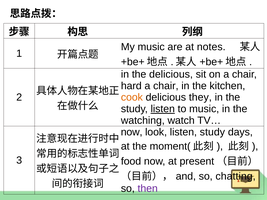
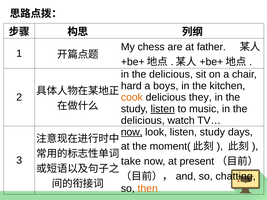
My music: music -> chess
notes: notes -> father
chair at (166, 86): chair -> boys
watching at (143, 121): watching -> delicious
now at (132, 132) underline: none -> present
food: food -> take
then colour: purple -> orange
